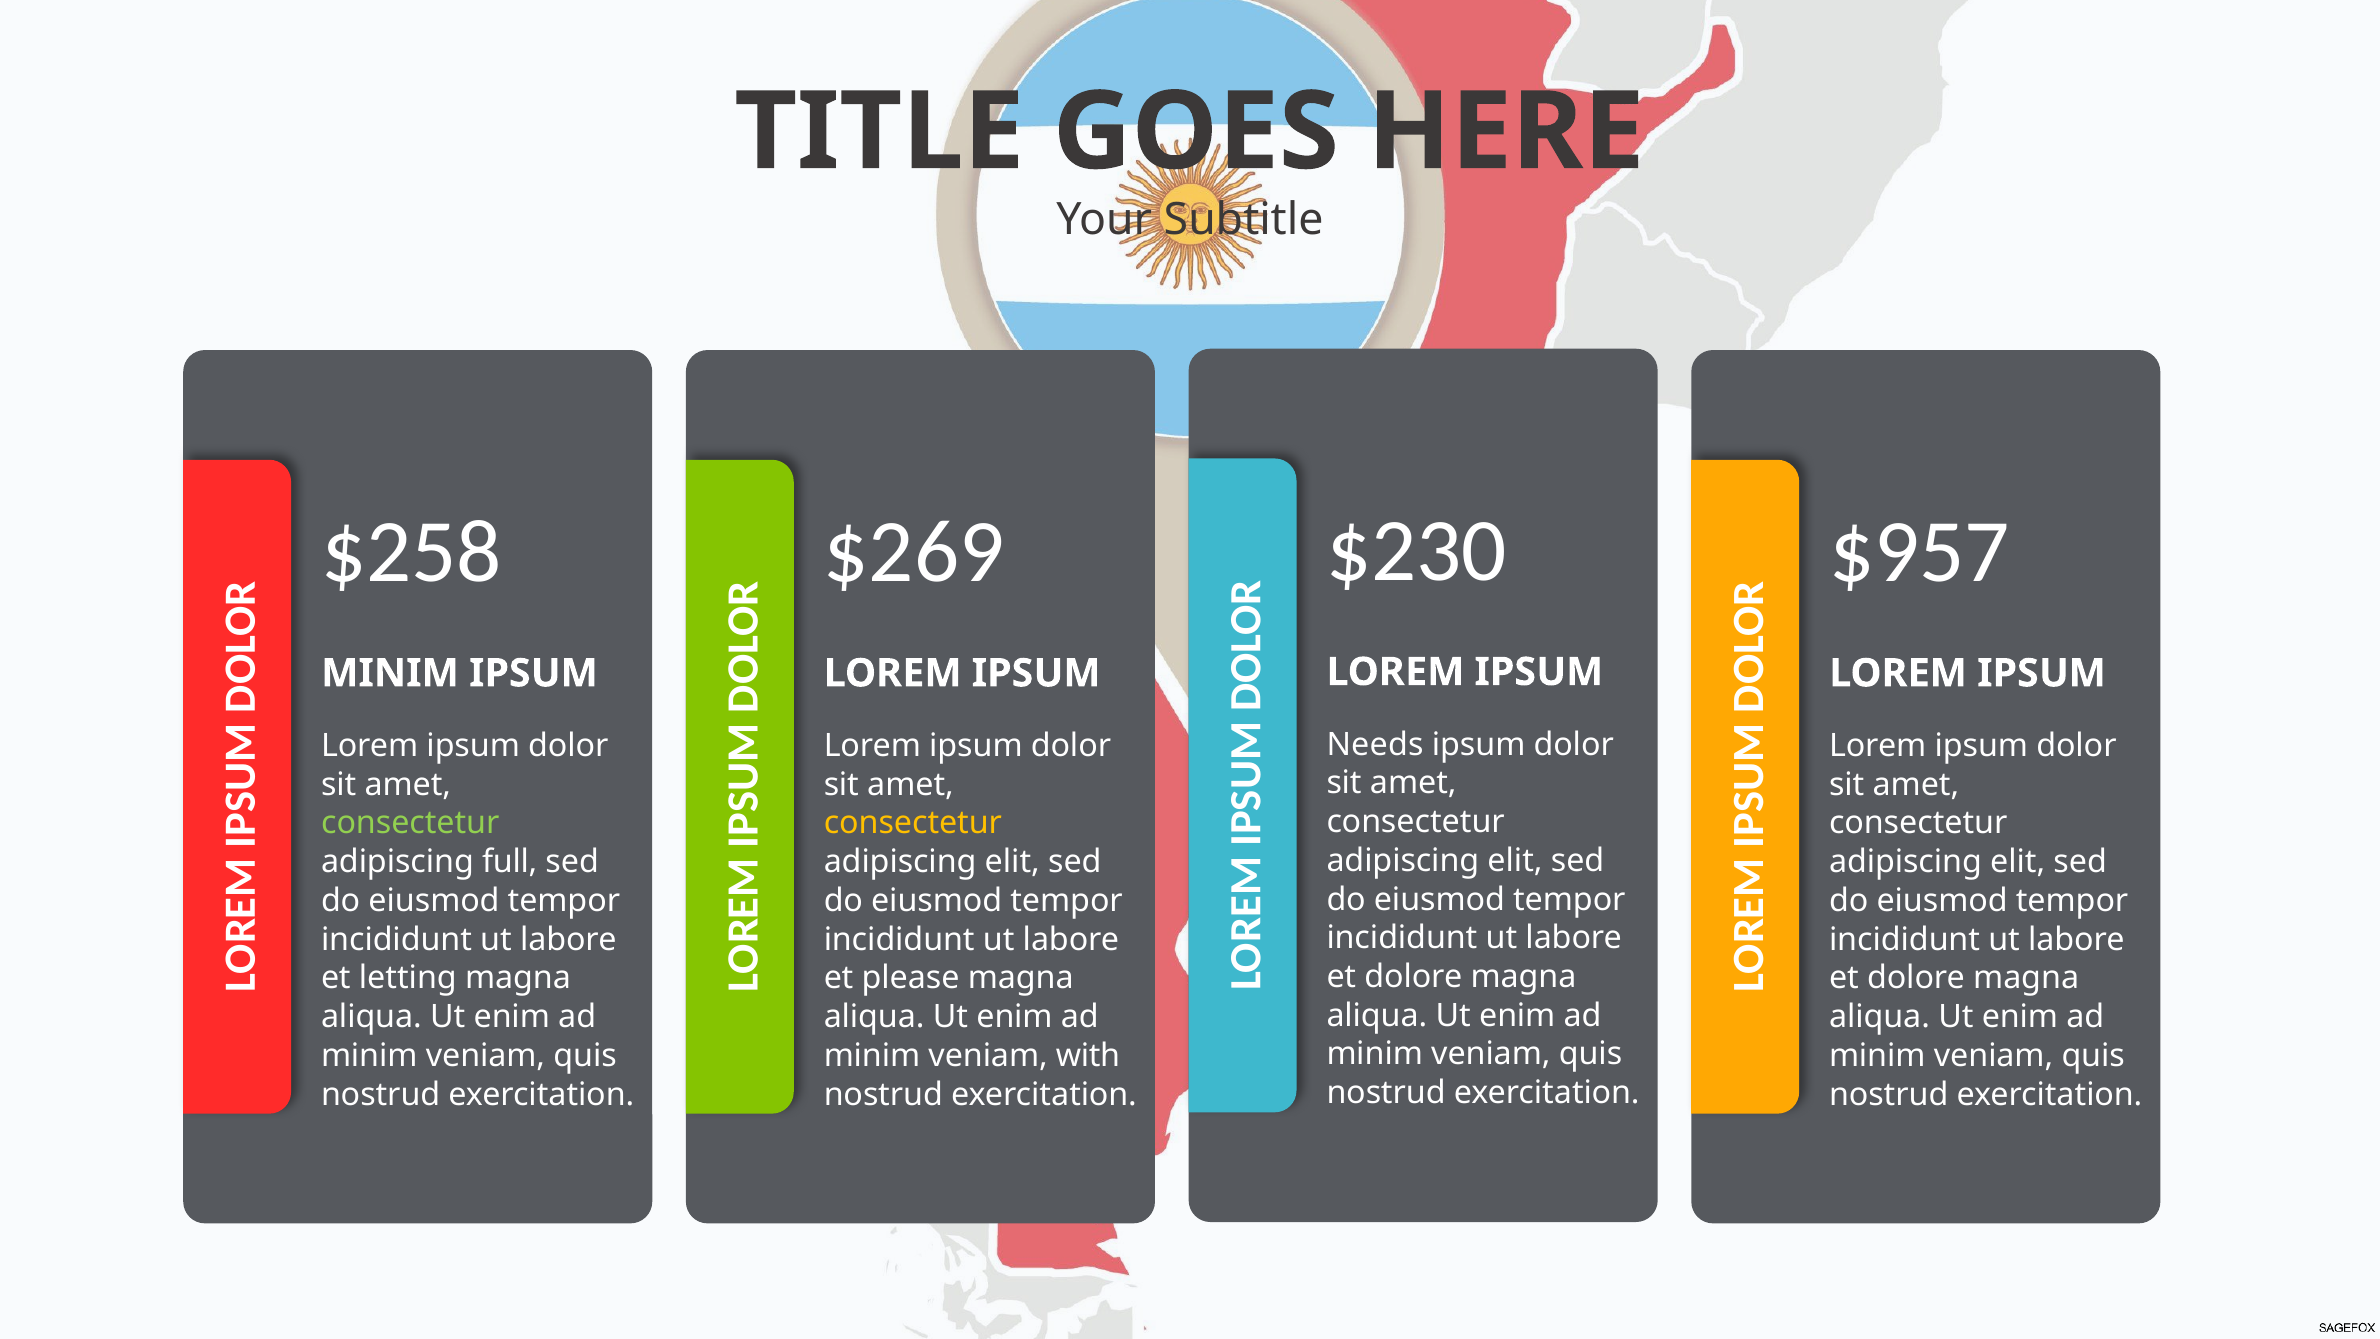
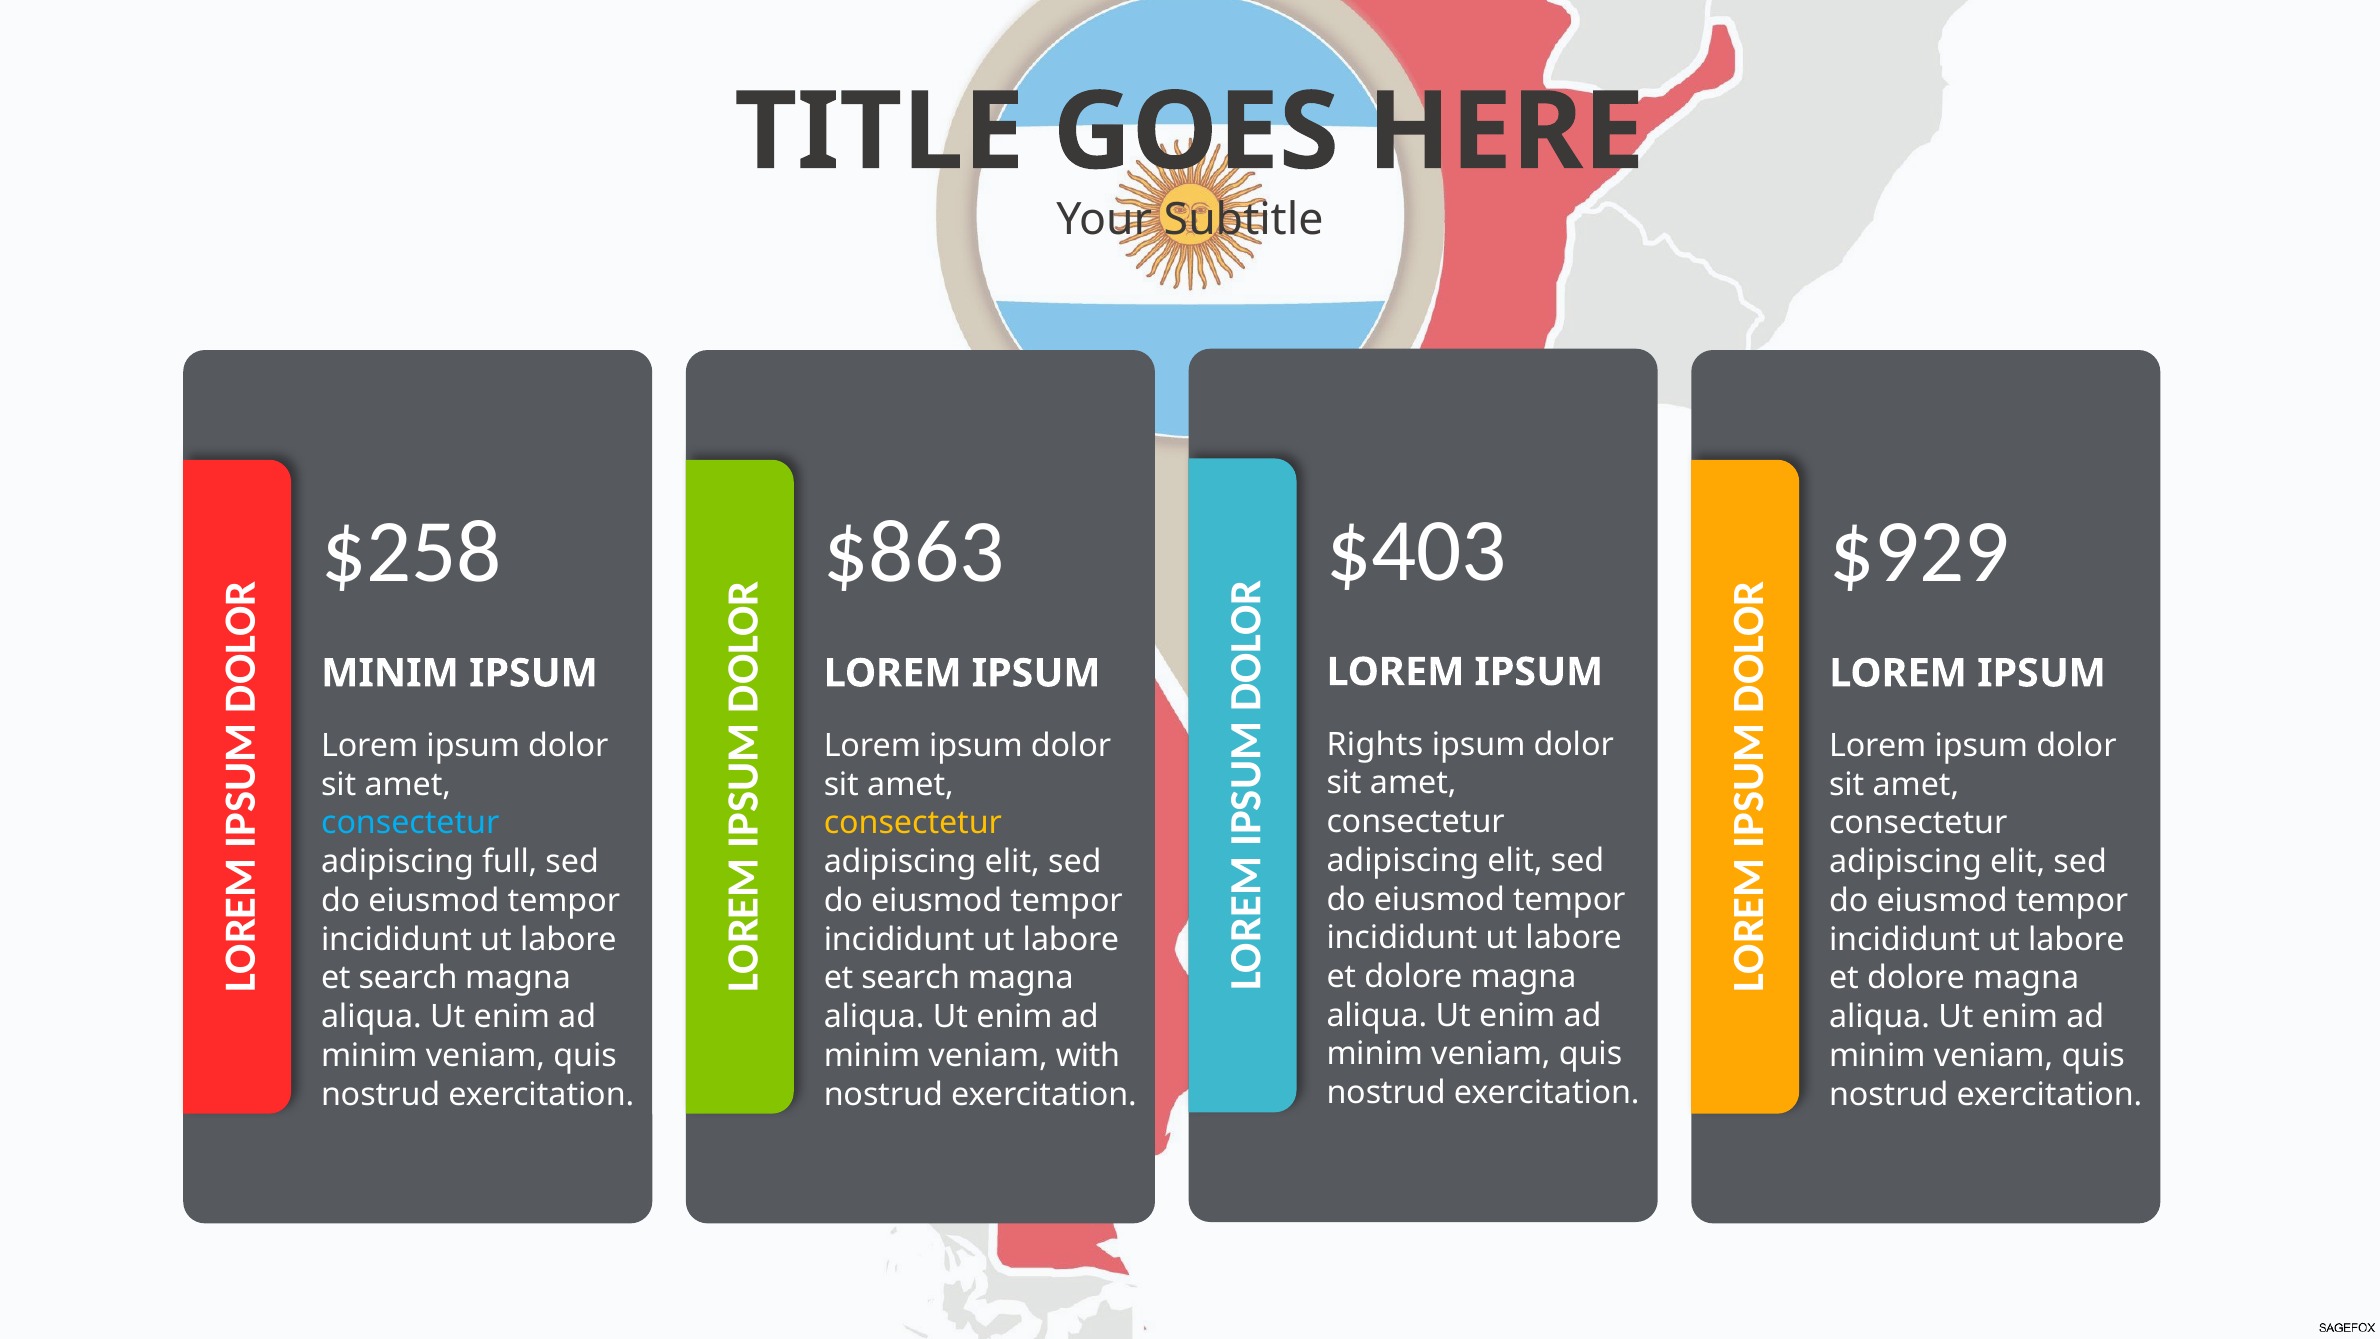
$230: $230 -> $403
$269: $269 -> $863
$957: $957 -> $929
Needs: Needs -> Rights
consectetur at (410, 823) colour: light green -> light blue
letting at (408, 978): letting -> search
please at (911, 978): please -> search
